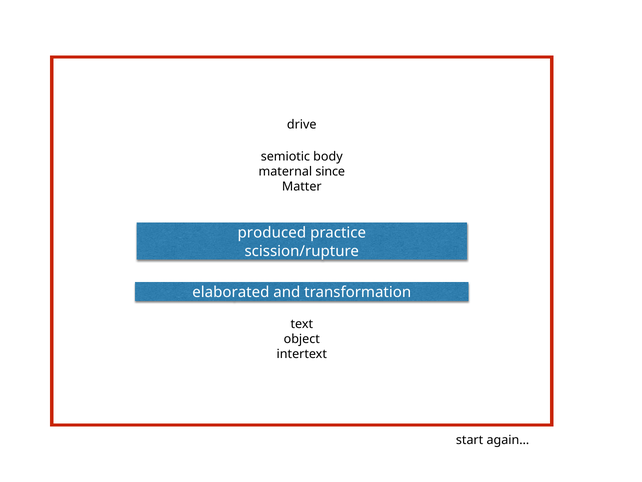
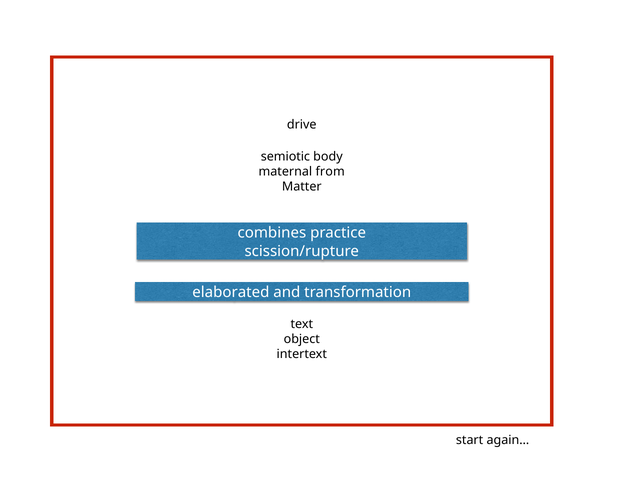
since: since -> from
produced: produced -> combines
